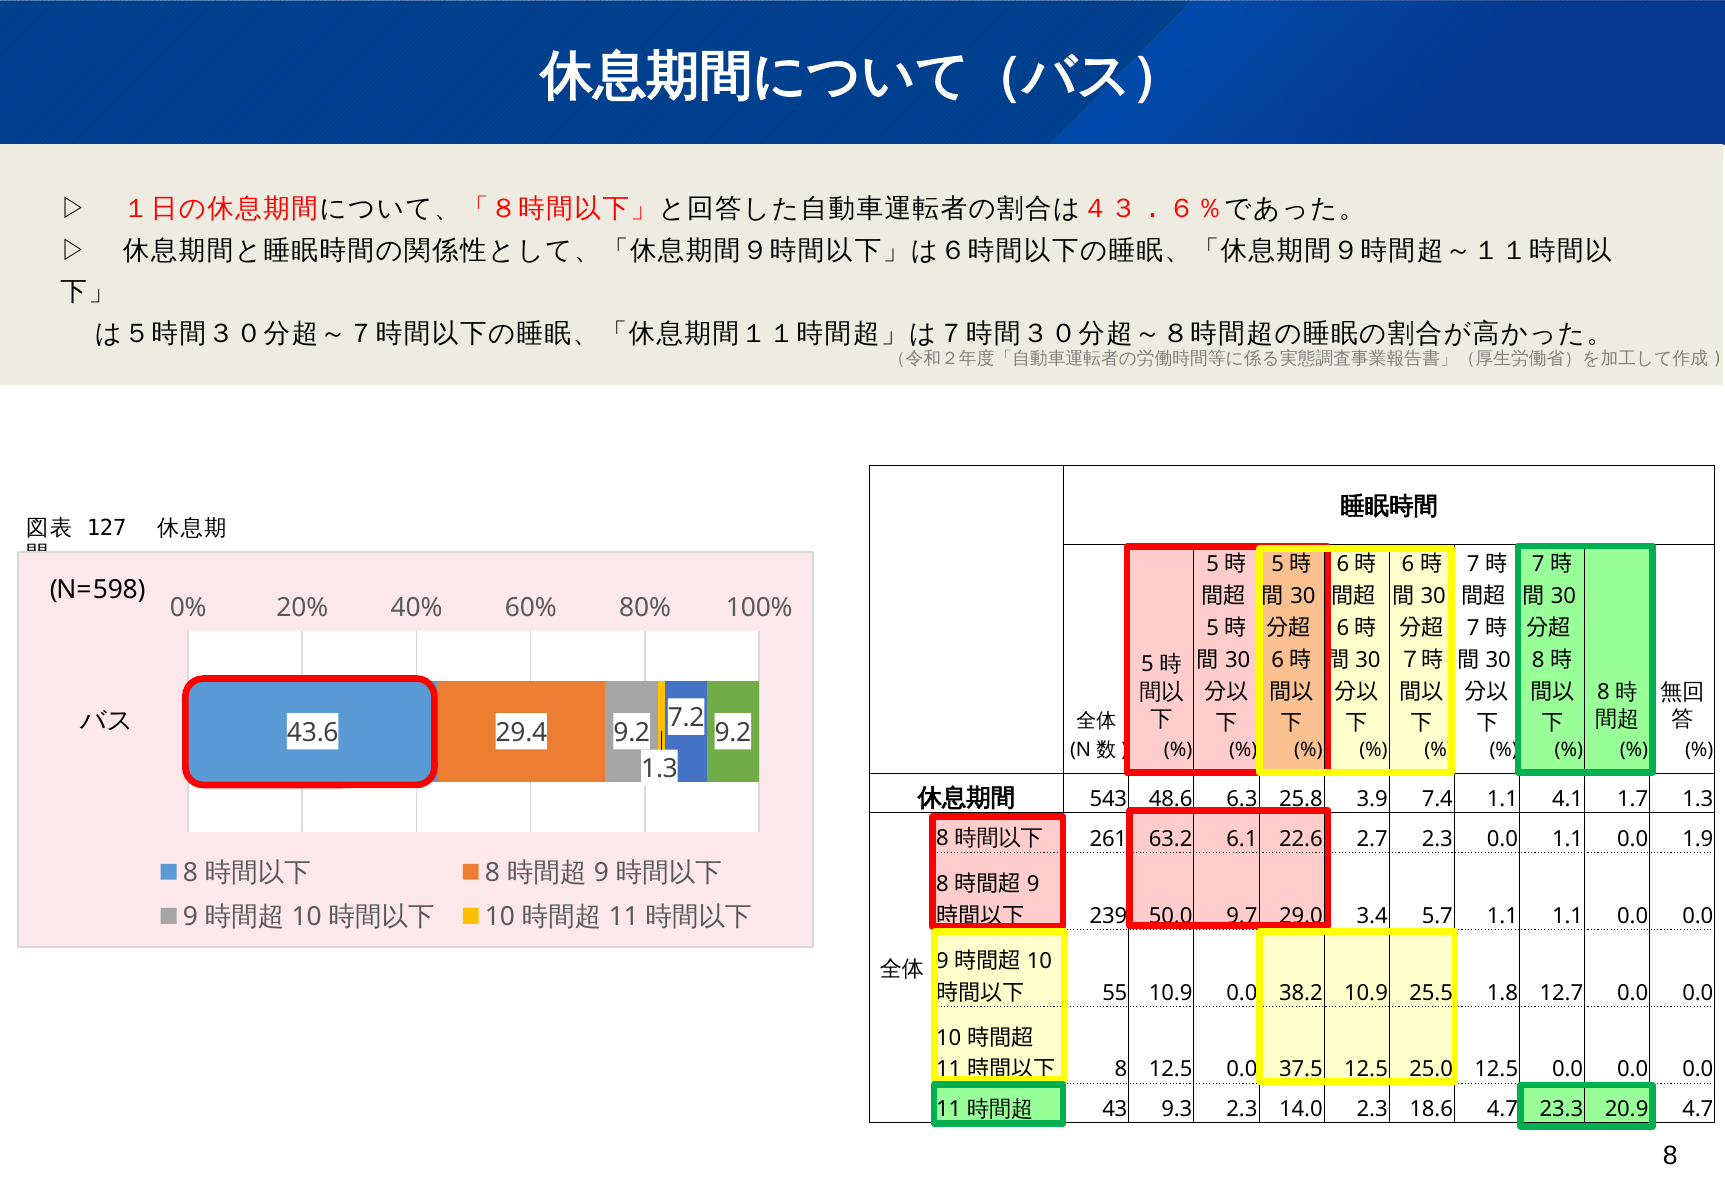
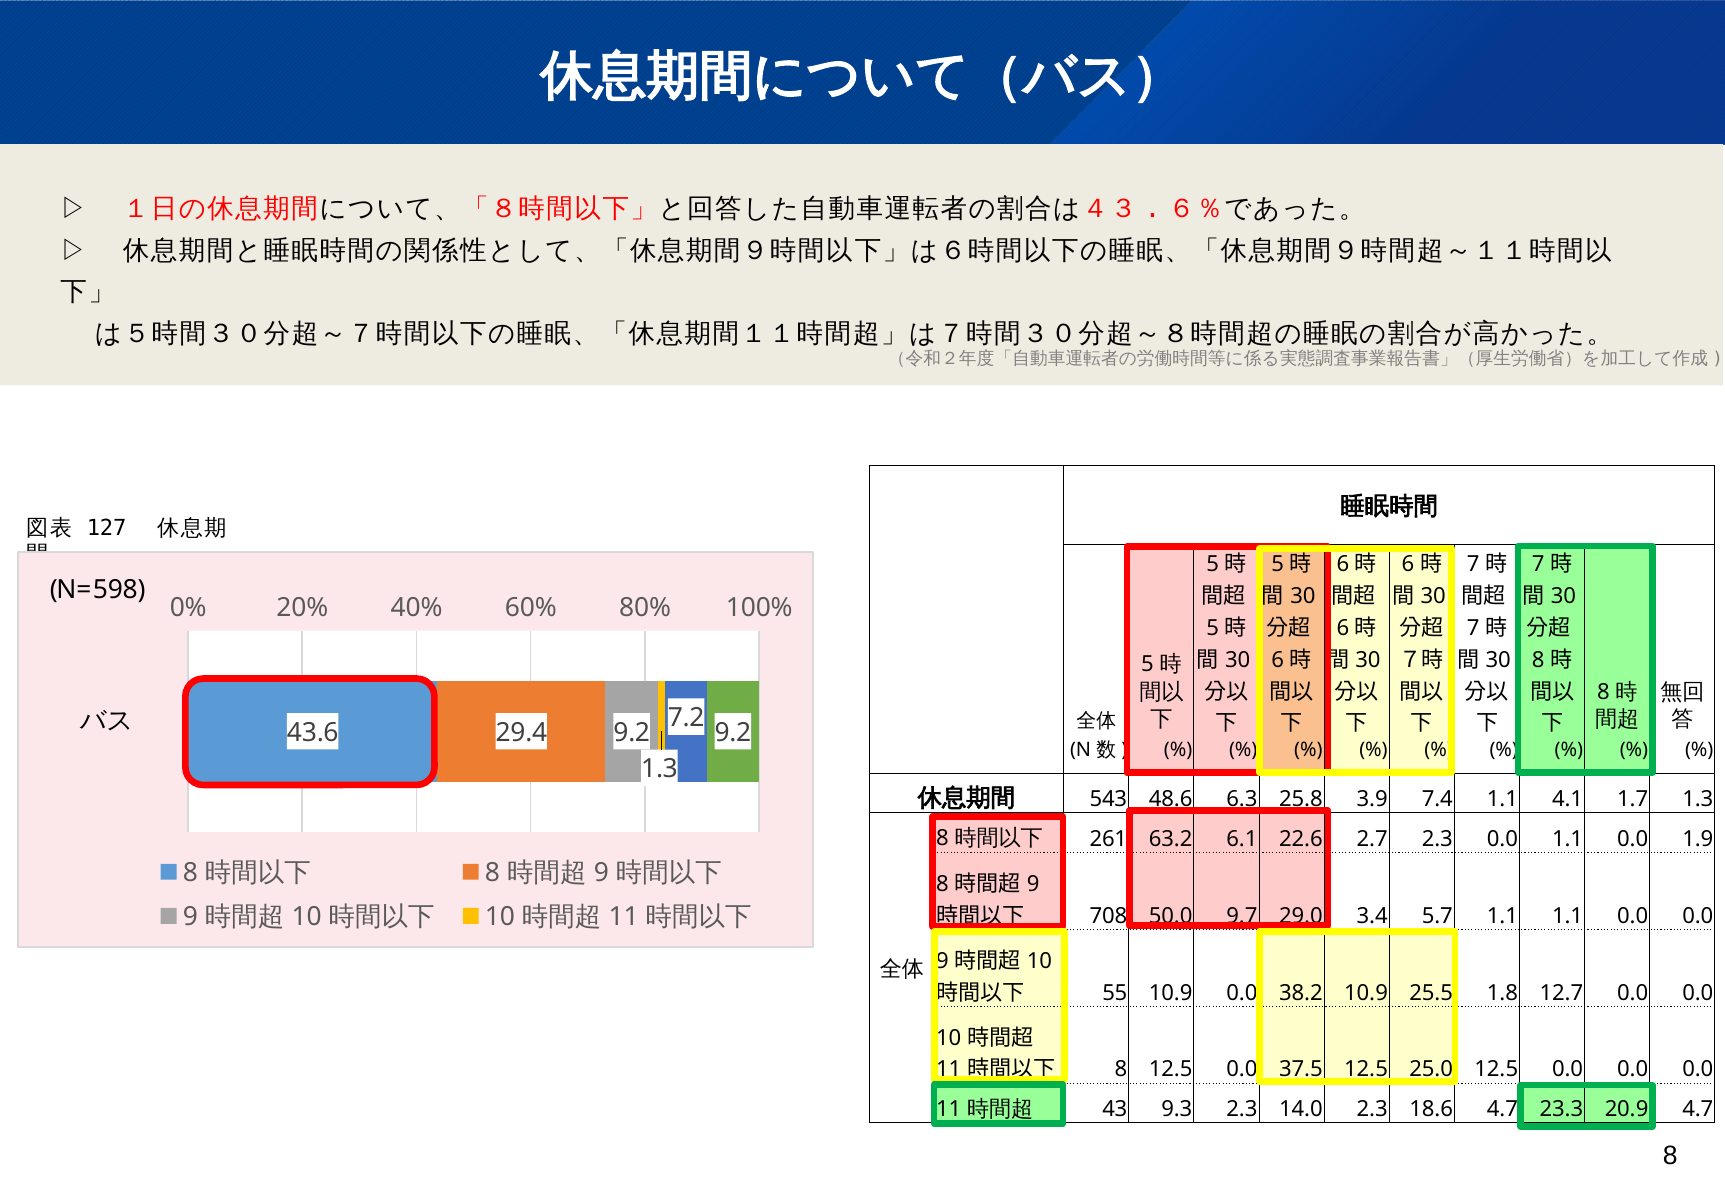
239: 239 -> 708
